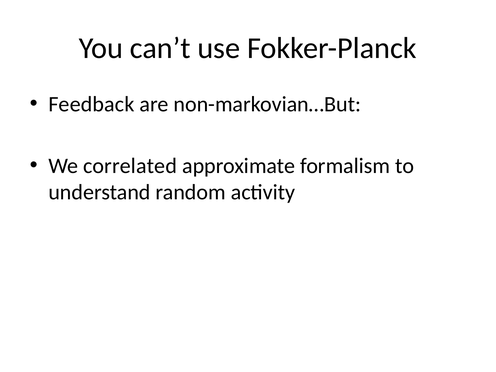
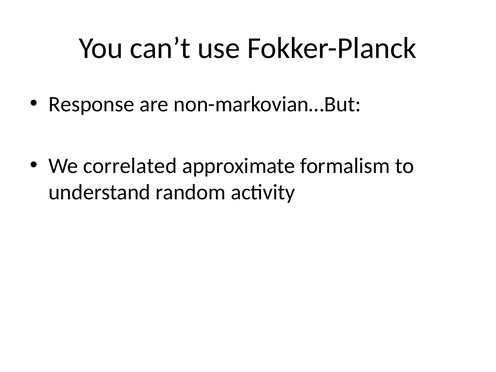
Feedback: Feedback -> Response
